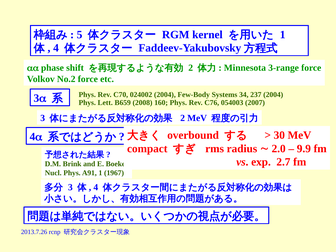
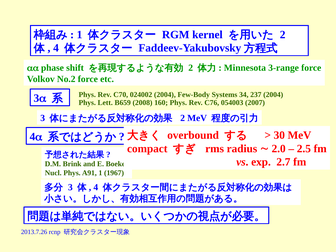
5 at (80, 35): 5 -> 1
1 at (283, 35): 1 -> 2
9.9: 9.9 -> 2.5
